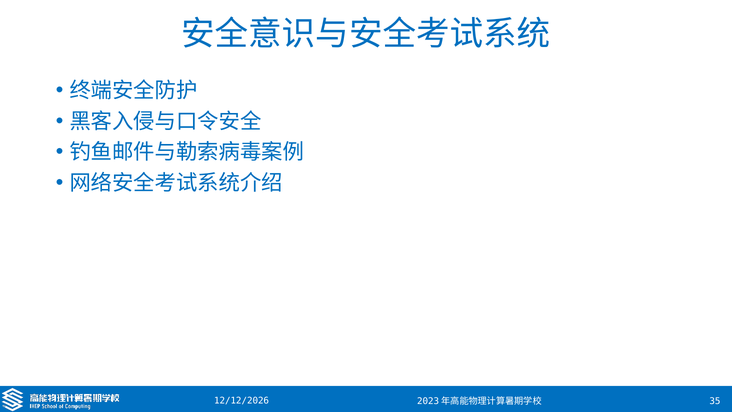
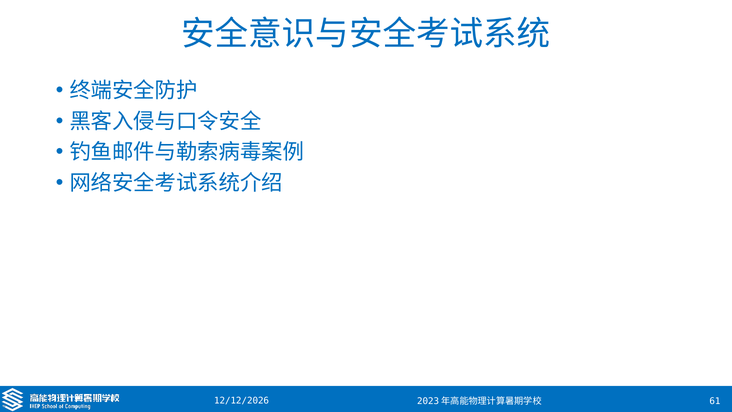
35: 35 -> 61
